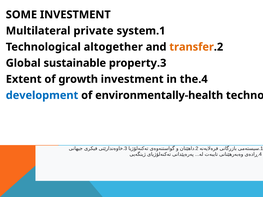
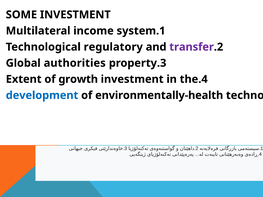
private: private -> income
altogether: altogether -> regulatory
transfer colour: orange -> purple
sustainable: sustainable -> authorities
